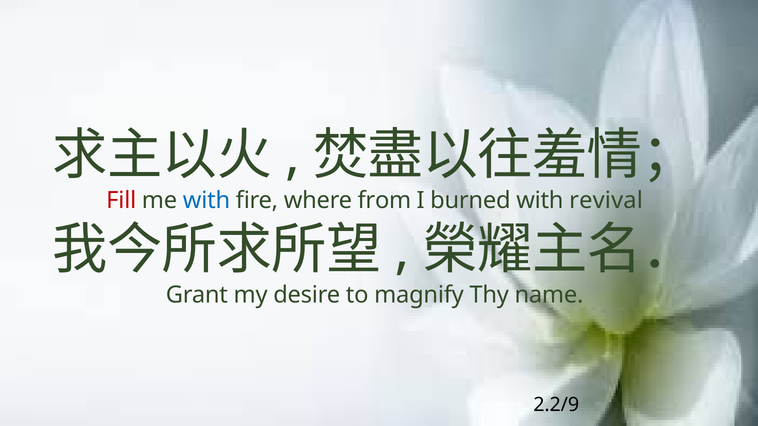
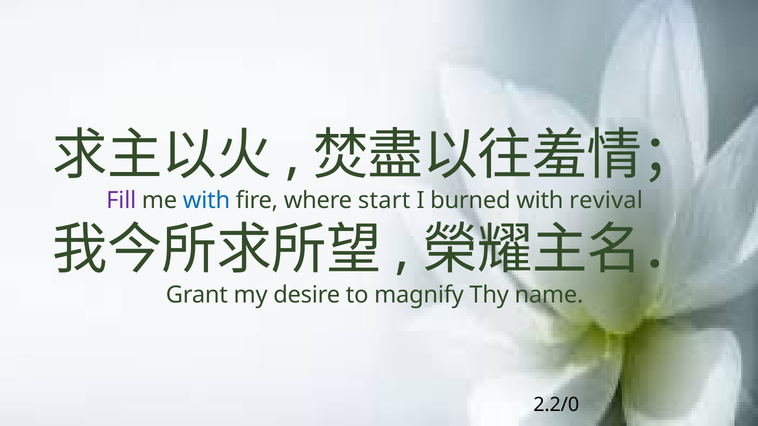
Fill colour: red -> purple
from: from -> start
2.2/9: 2.2/9 -> 2.2/0
